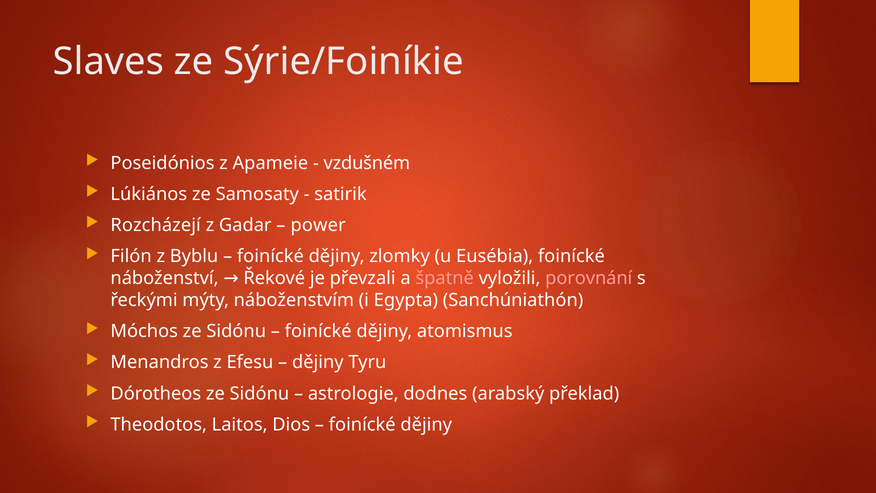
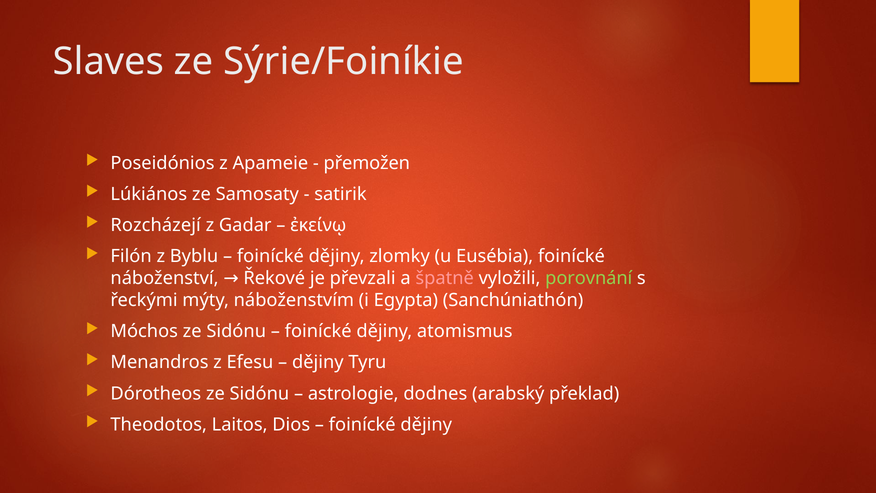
vzdušném: vzdušném -> přemožen
power: power -> ἐκείνῳ
porovnání colour: pink -> light green
